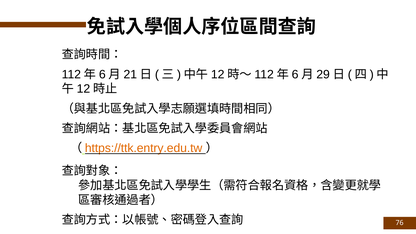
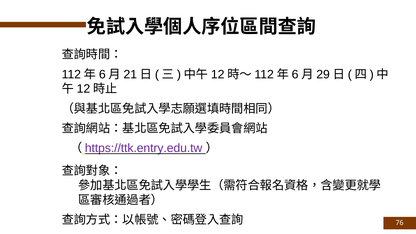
https://ttk.entry.edu.tw colour: orange -> purple
